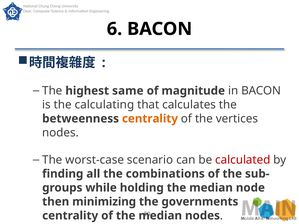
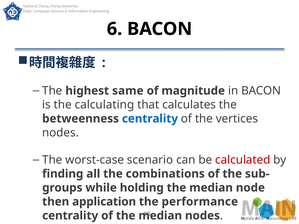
centrality at (150, 119) colour: orange -> blue
minimizing: minimizing -> application
governments: governments -> performance
